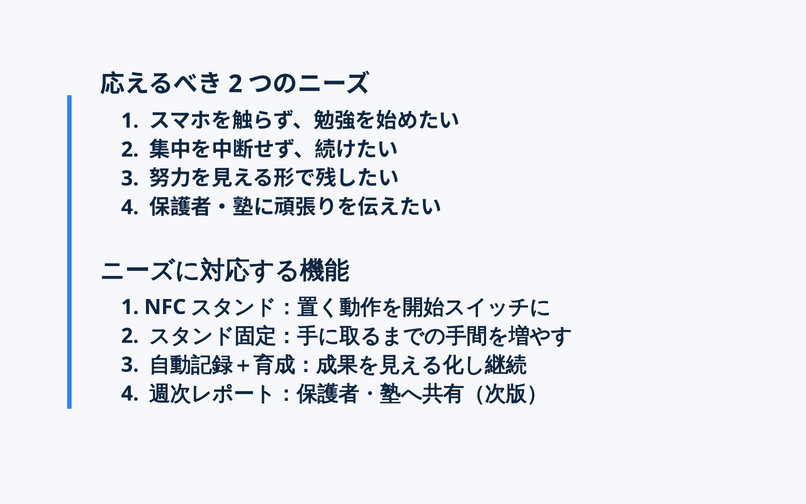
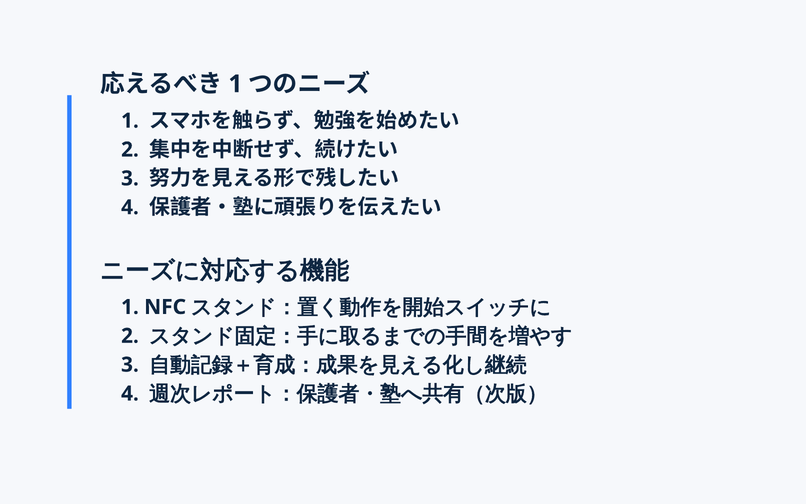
2 at (235, 84): 2 -> 1
